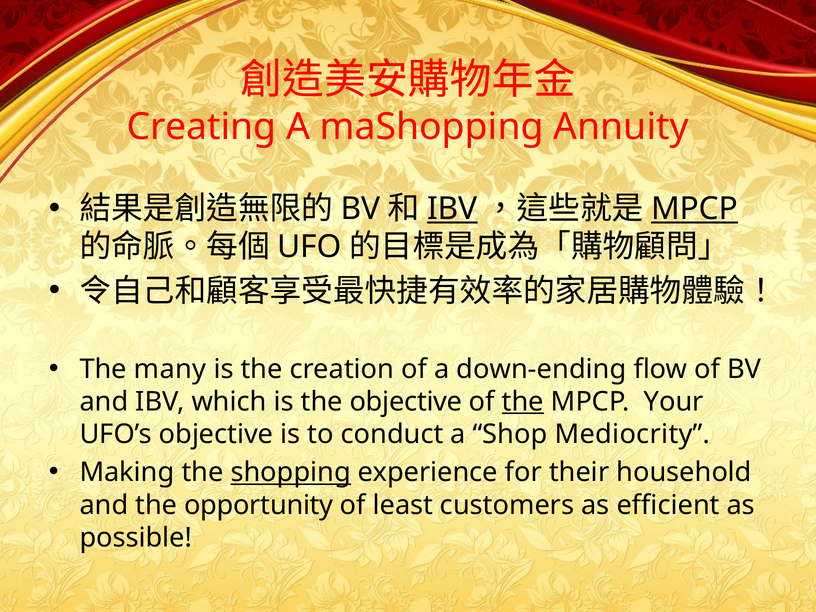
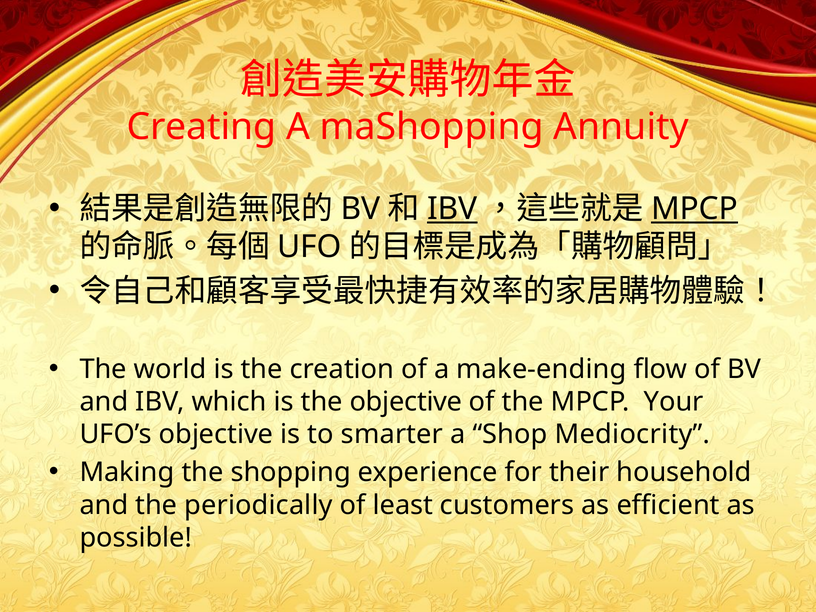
many: many -> world
down-ending: down-ending -> make-ending
the at (523, 402) underline: present -> none
conduct: conduct -> smarter
shopping underline: present -> none
opportunity: opportunity -> periodically
